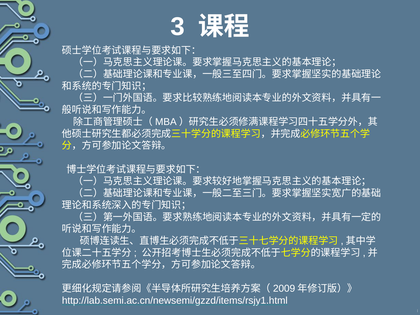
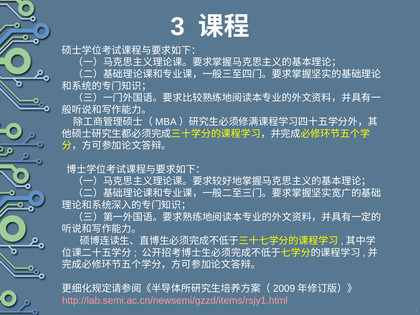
http://lab.semi.ac.cn/newsemi/gzzd/items/rsjy1.html colour: white -> pink
